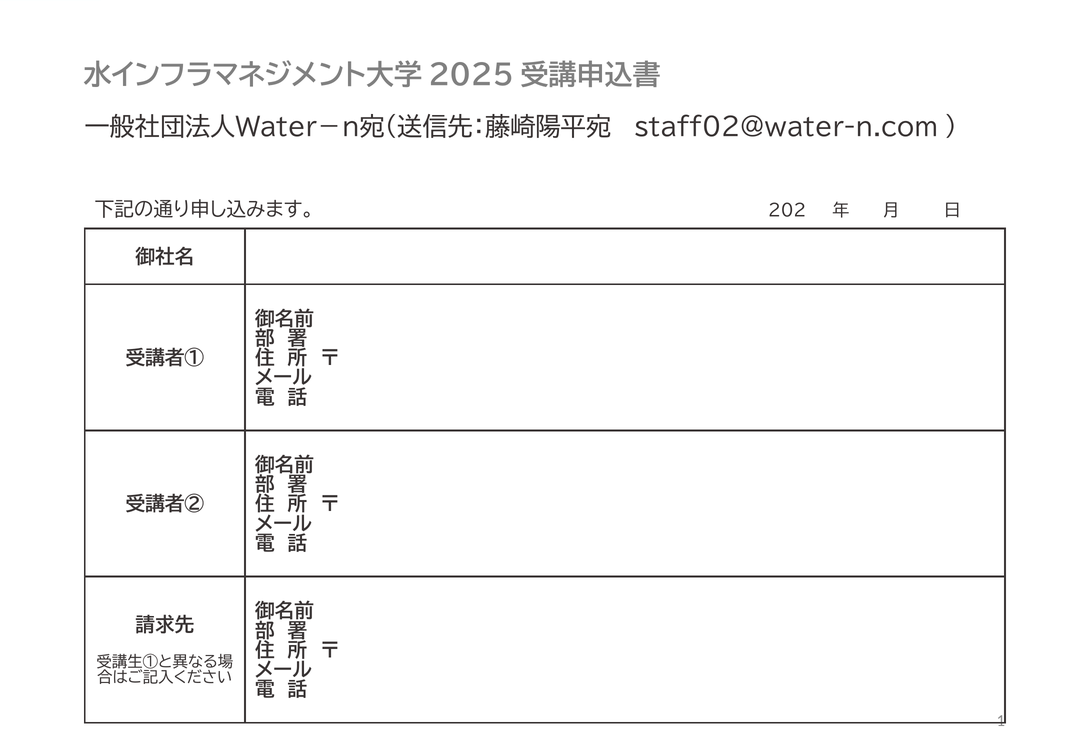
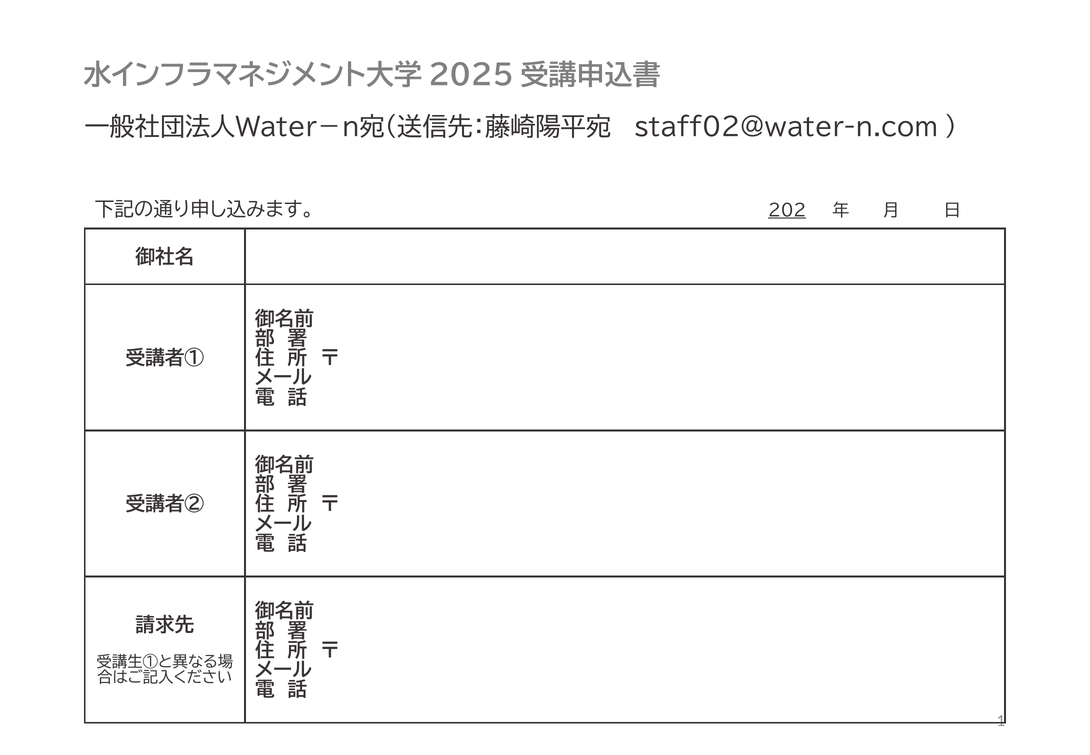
202 underline: none -> present
